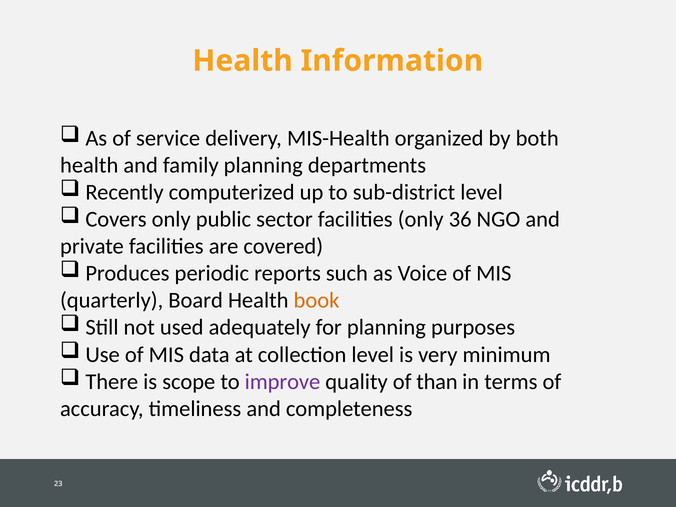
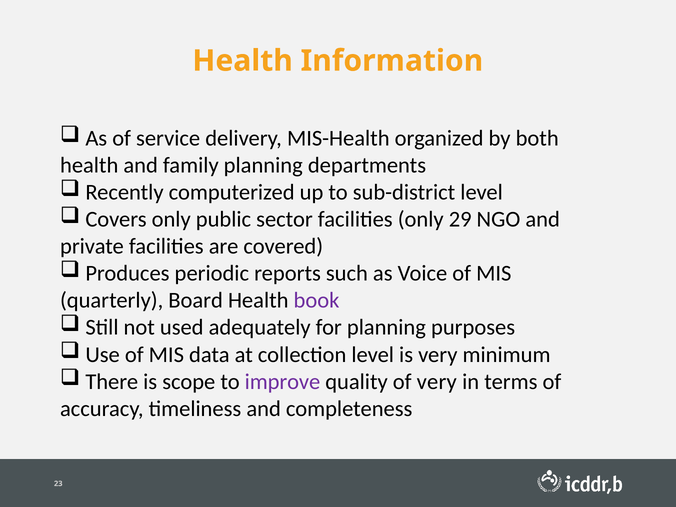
36: 36 -> 29
book colour: orange -> purple
of than: than -> very
